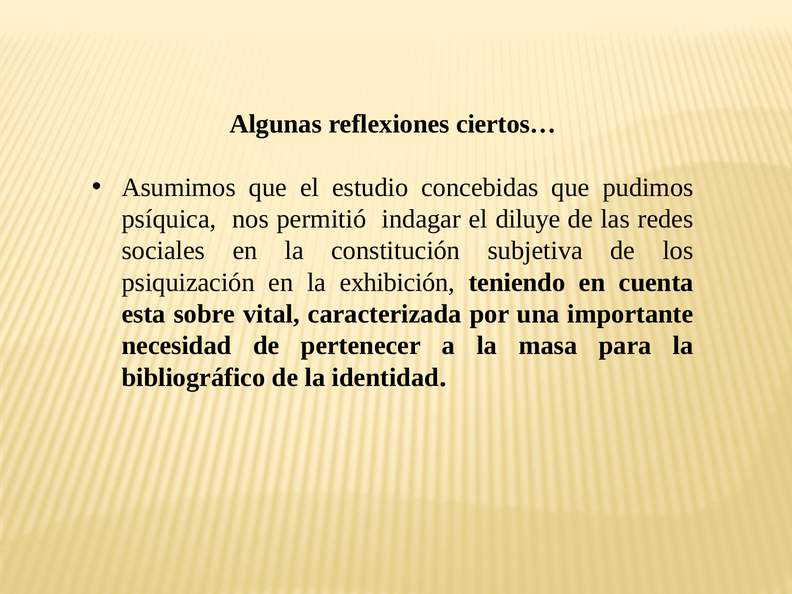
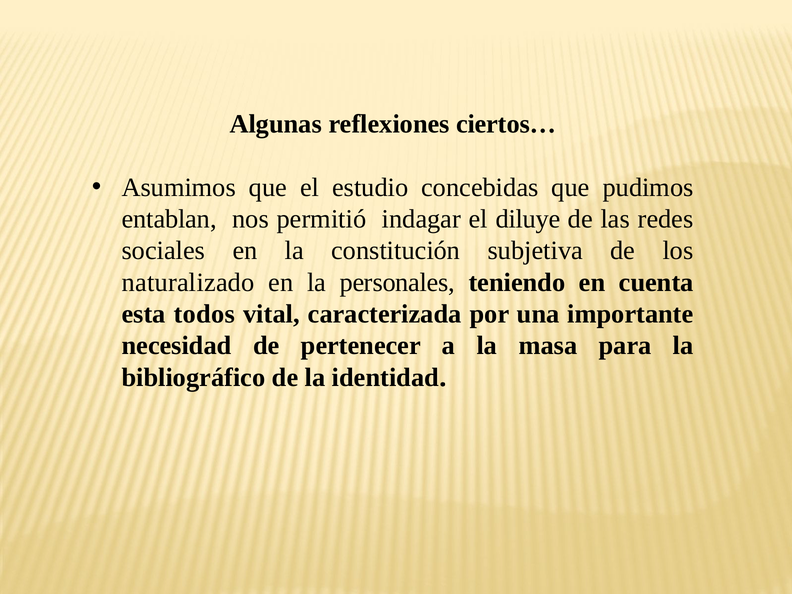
psíquica: psíquica -> entablan
psiquización: psiquización -> naturalizado
exhibición: exhibición -> personales
sobre: sobre -> todos
